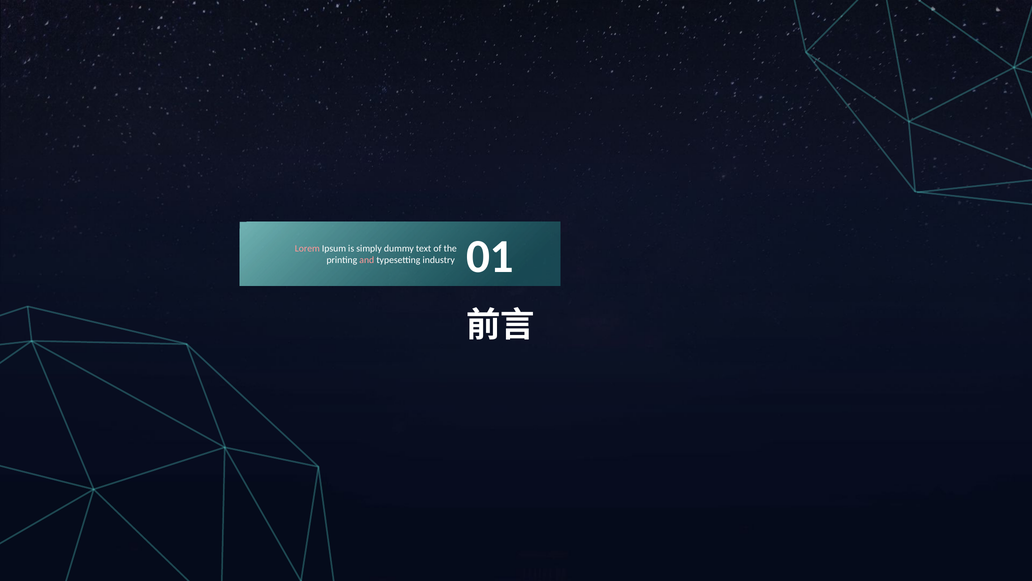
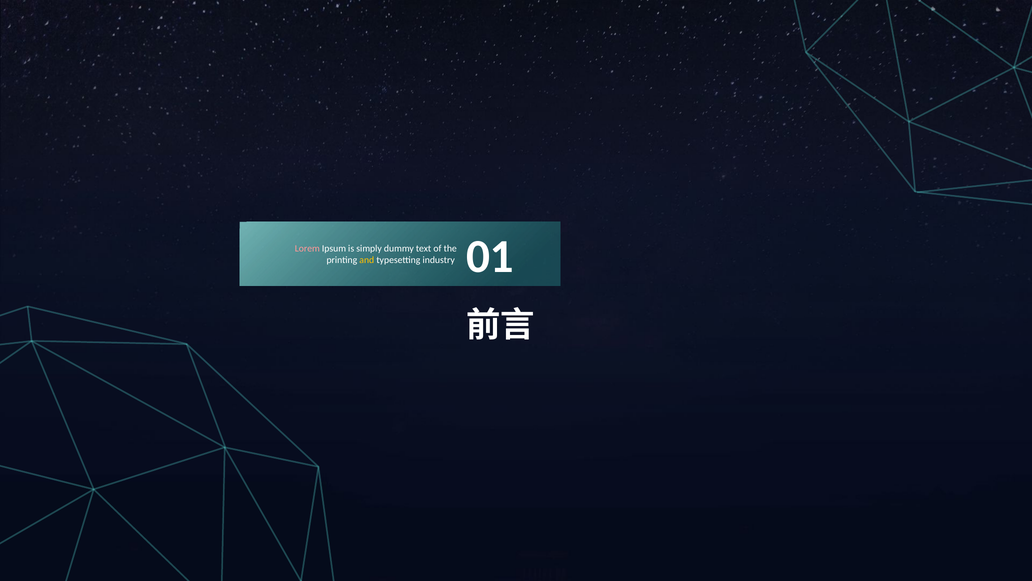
and colour: pink -> yellow
